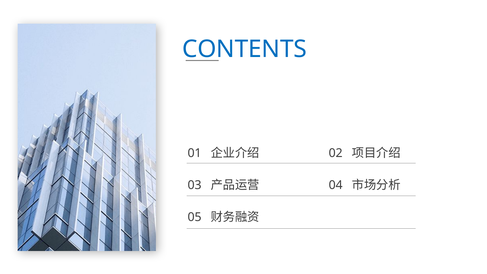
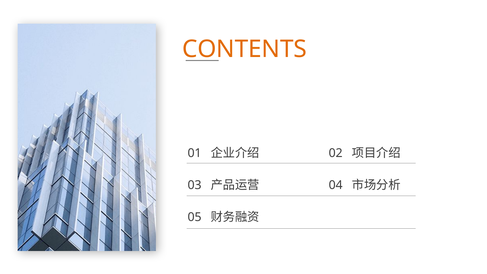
CONTENTS colour: blue -> orange
